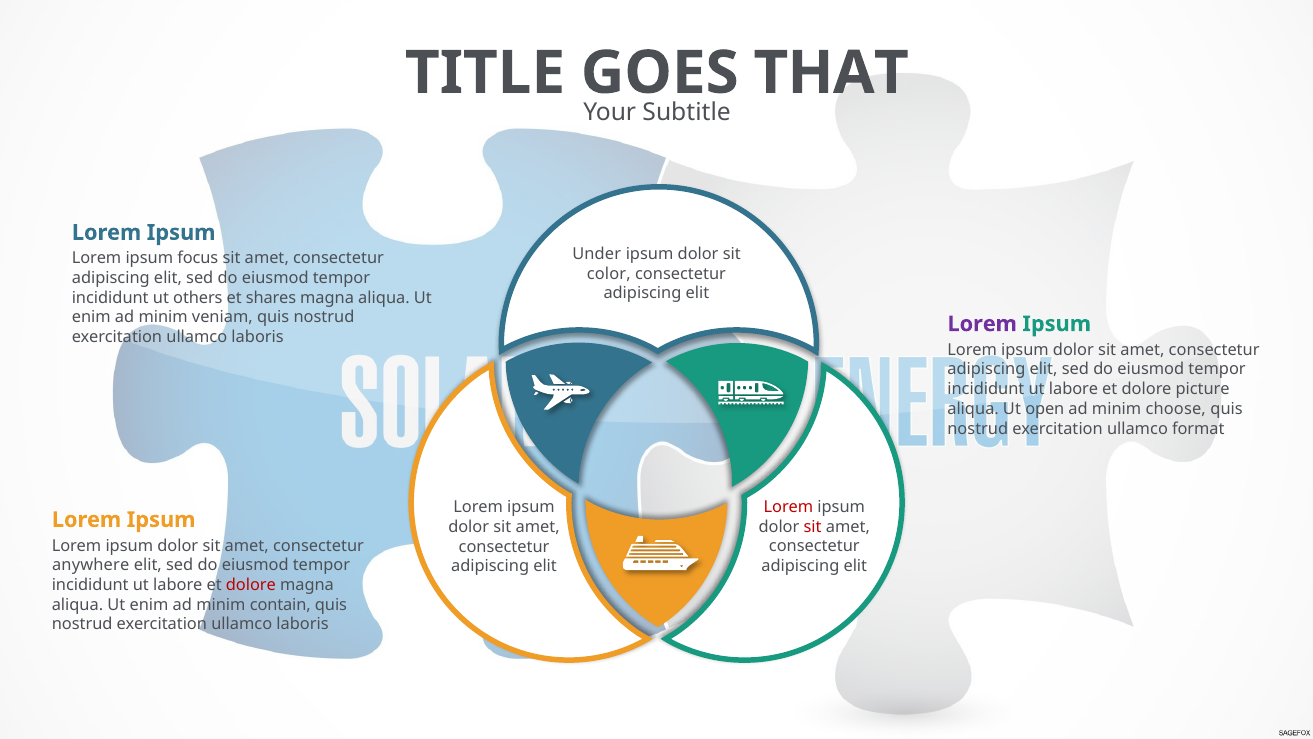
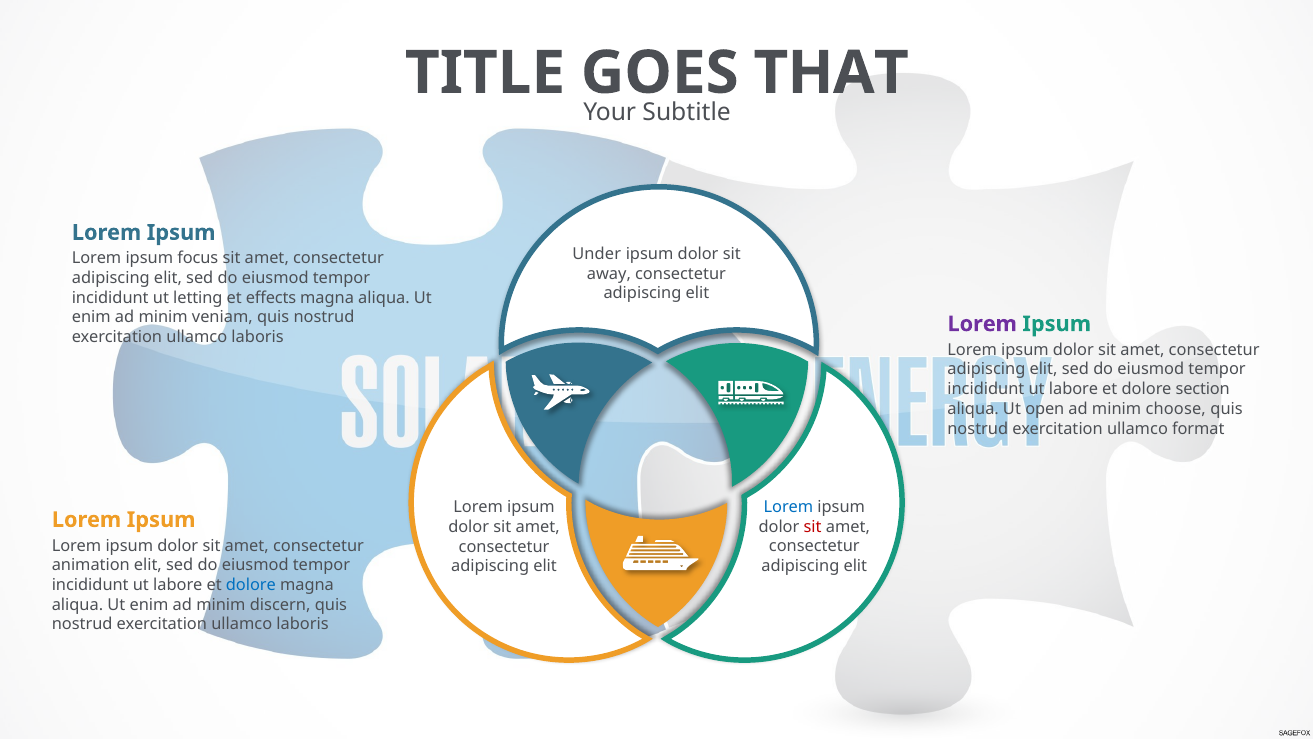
color: color -> away
others: others -> letting
shares: shares -> effects
picture: picture -> section
Lorem at (788, 507) colour: red -> blue
anywhere: anywhere -> animation
dolore at (251, 585) colour: red -> blue
contain: contain -> discern
